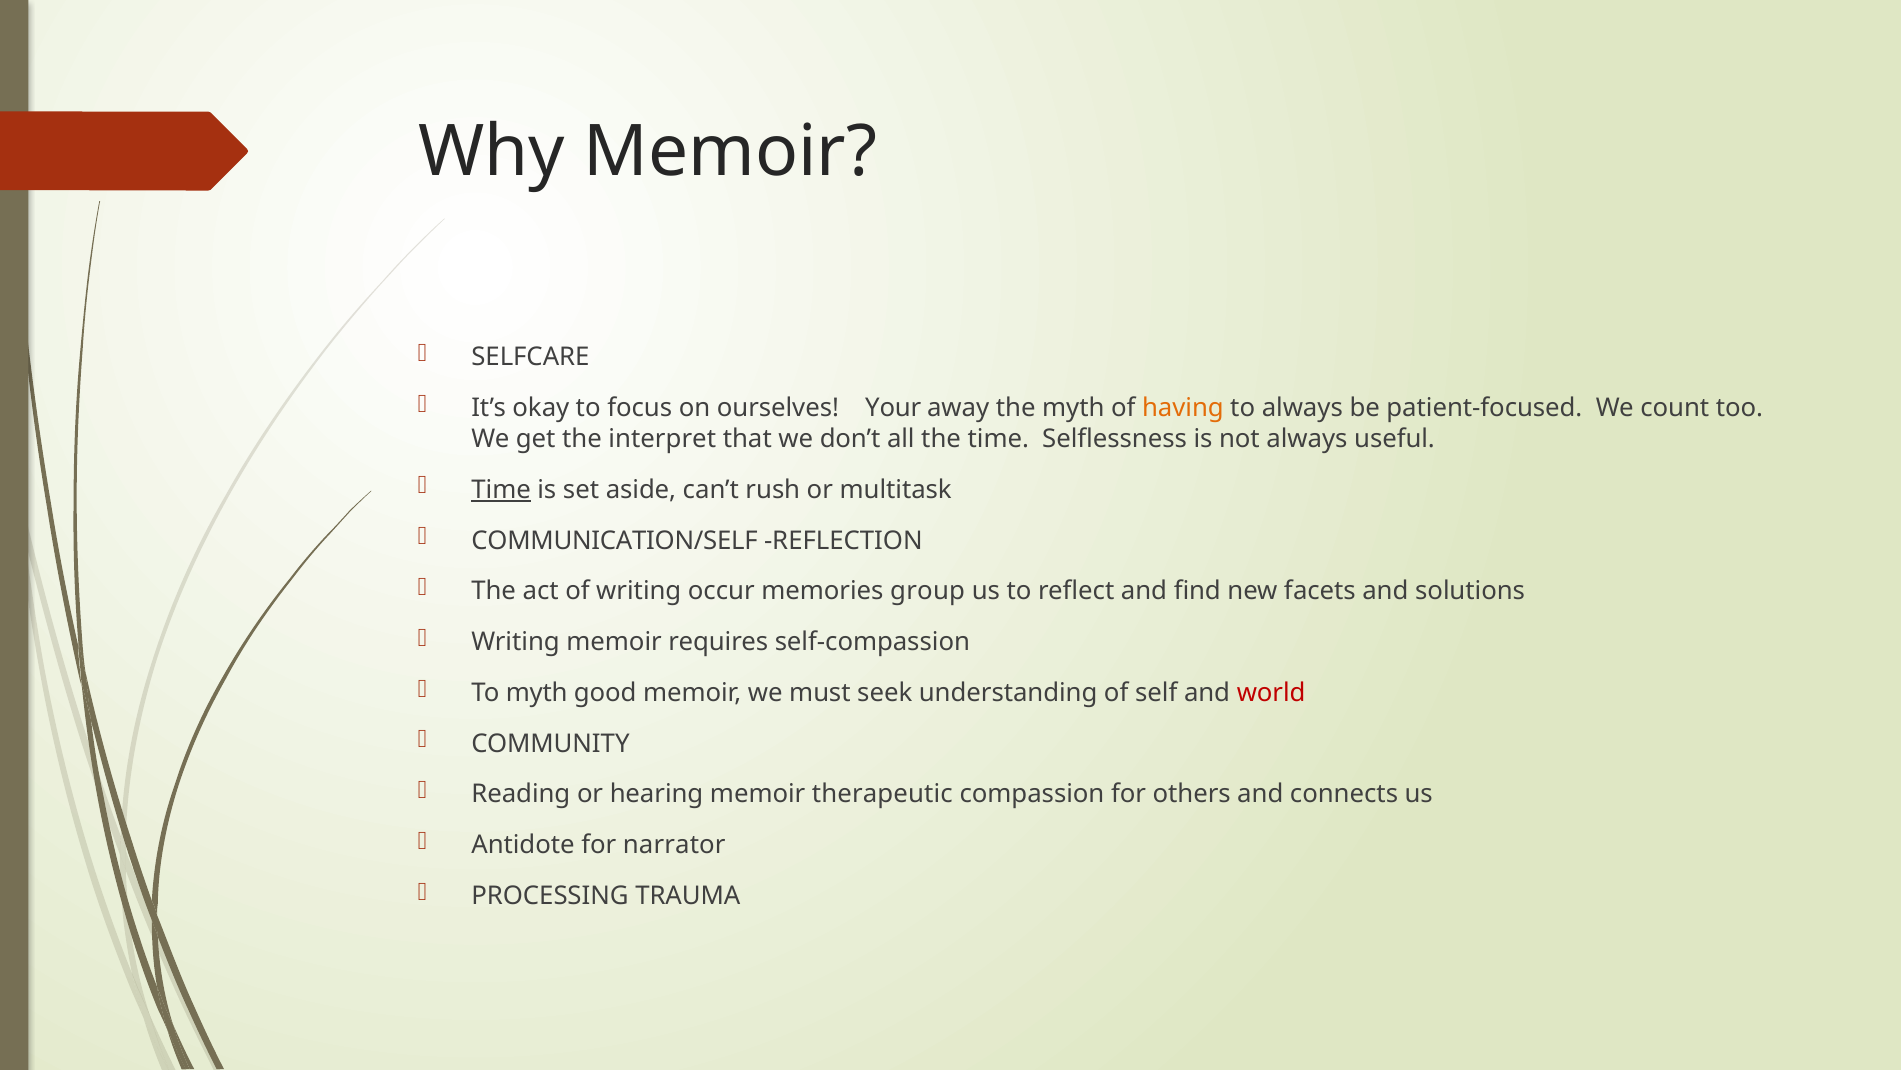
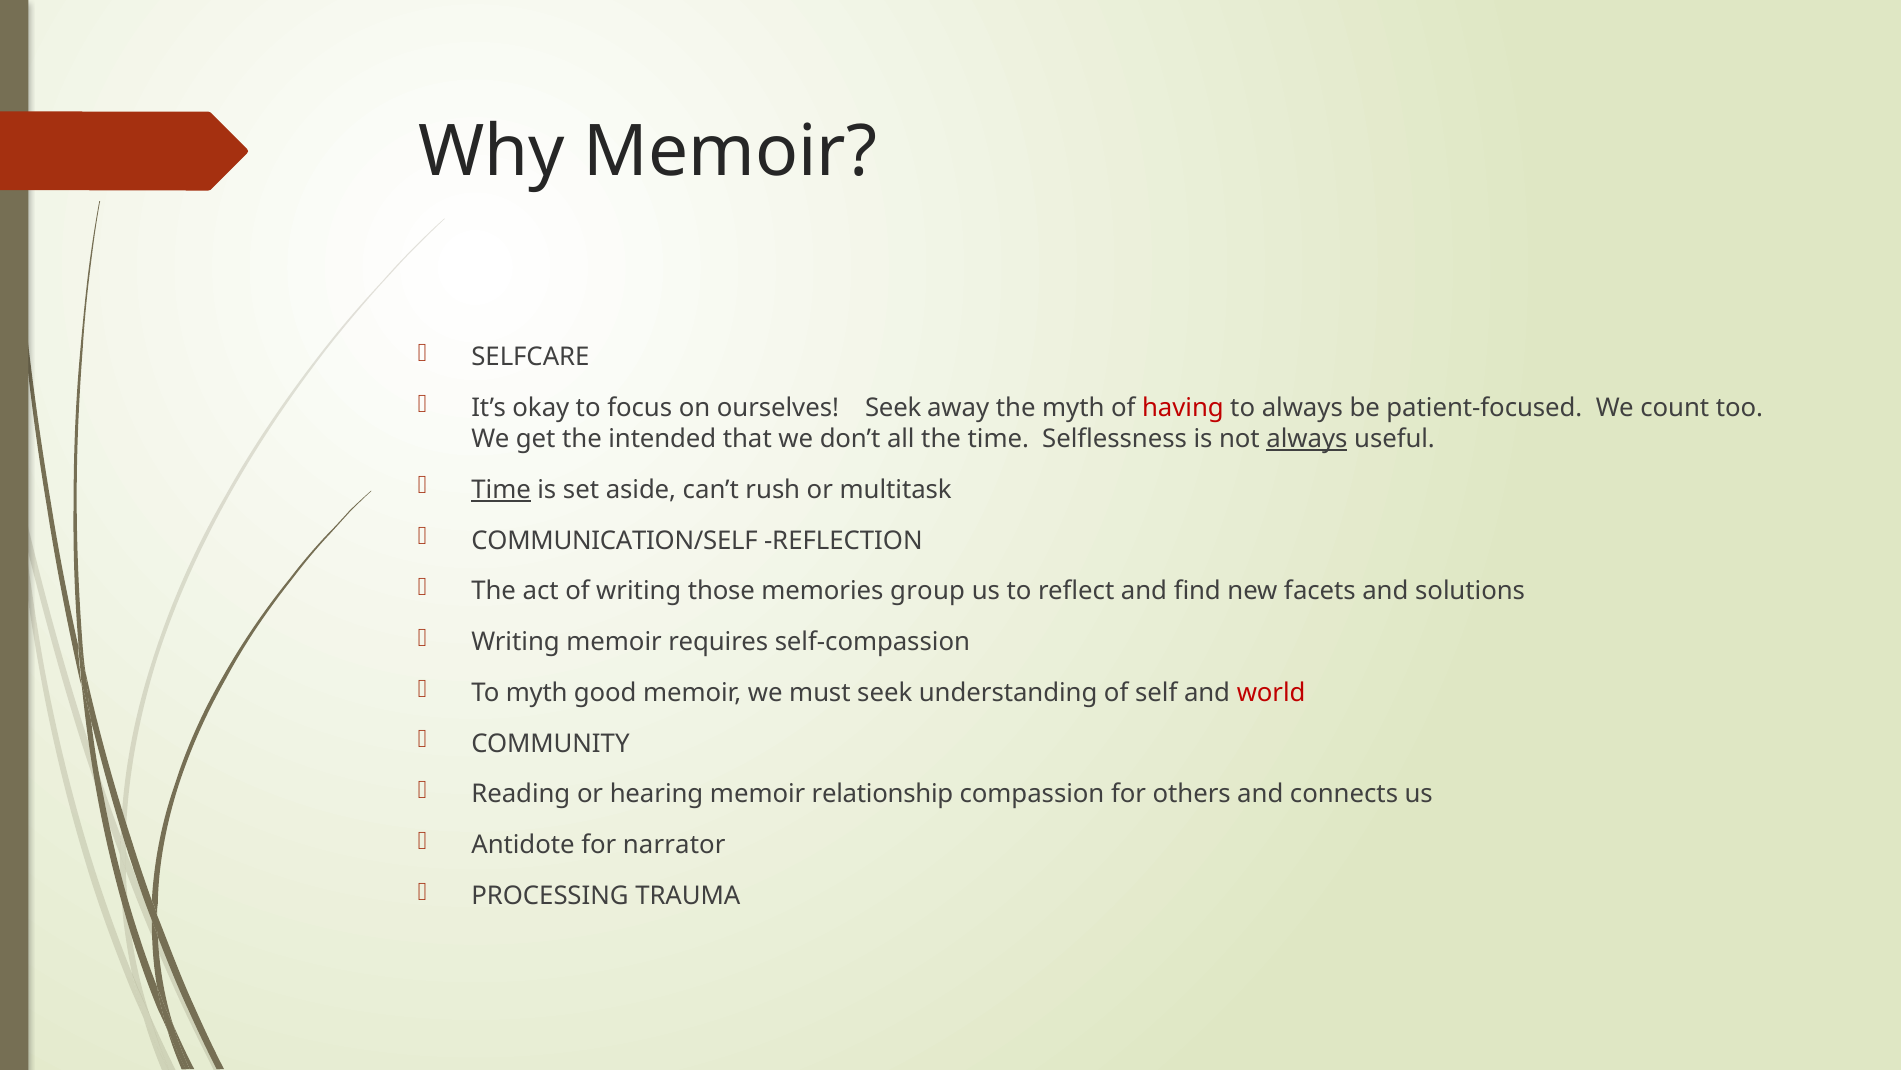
ourselves Your: Your -> Seek
having colour: orange -> red
interpret: interpret -> intended
always at (1307, 439) underline: none -> present
occur: occur -> those
therapeutic: therapeutic -> relationship
